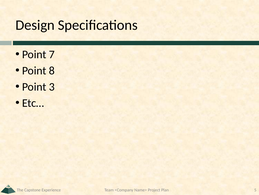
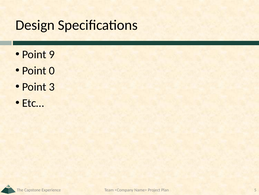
7: 7 -> 9
8: 8 -> 0
